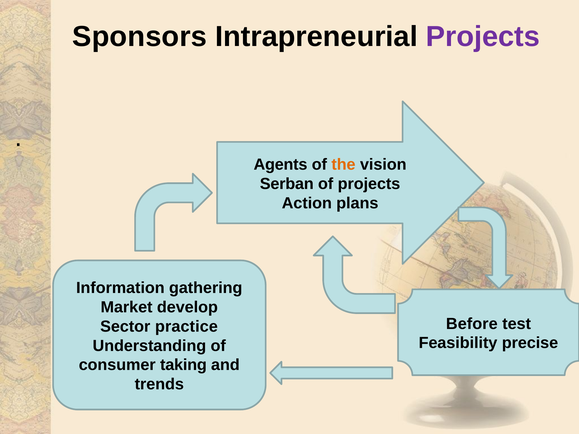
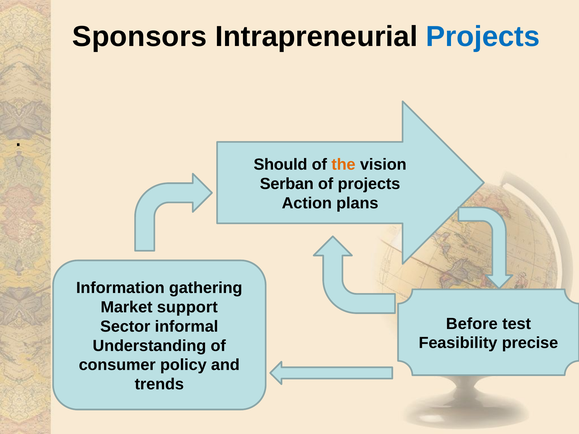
Projects at (483, 37) colour: purple -> blue
Agents: Agents -> Should
develop: develop -> support
practice: practice -> informal
taking: taking -> policy
